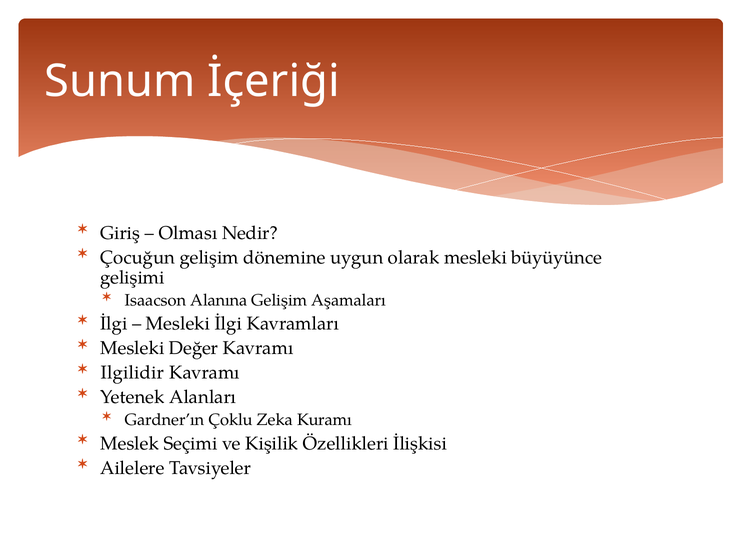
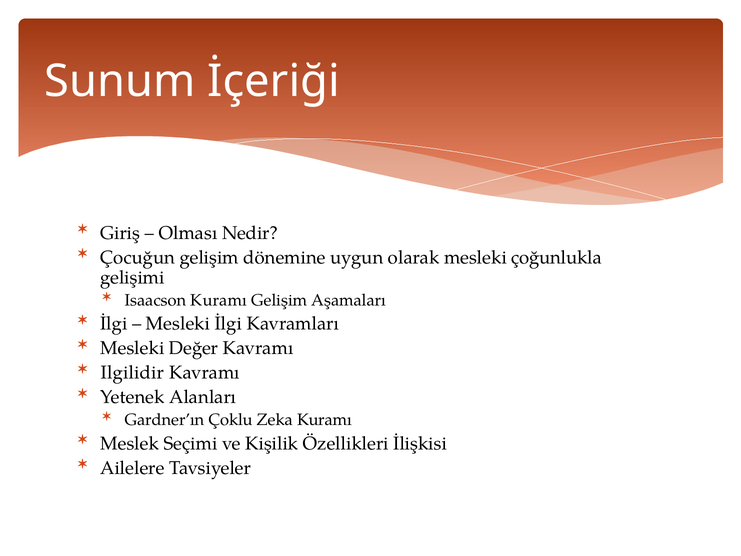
büyüyünce: büyüyünce -> çoğunlukla
Isaacson Alanına: Alanına -> Kuramı
